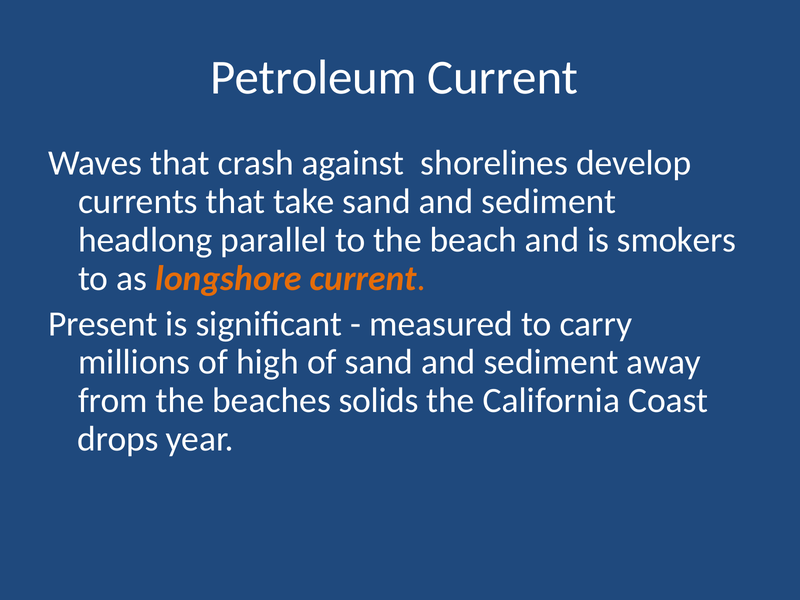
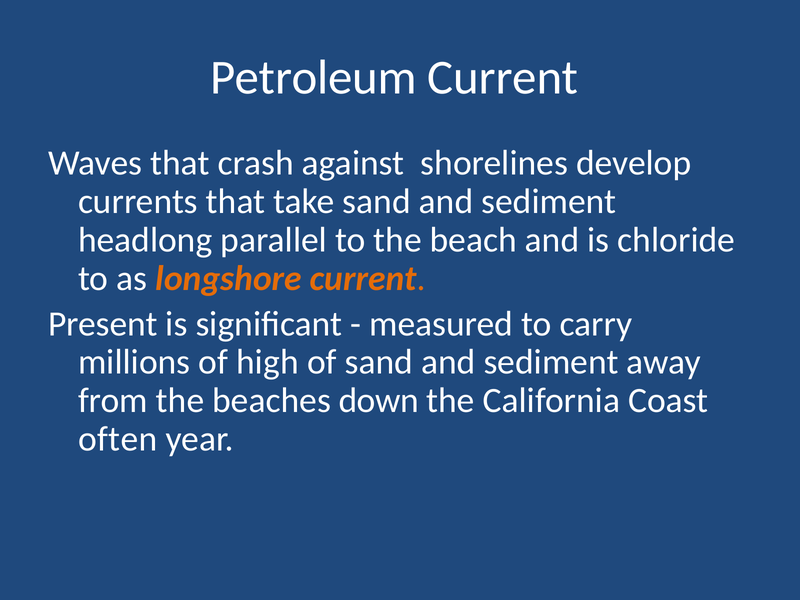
smokers: smokers -> chloride
solids: solids -> down
drops: drops -> often
